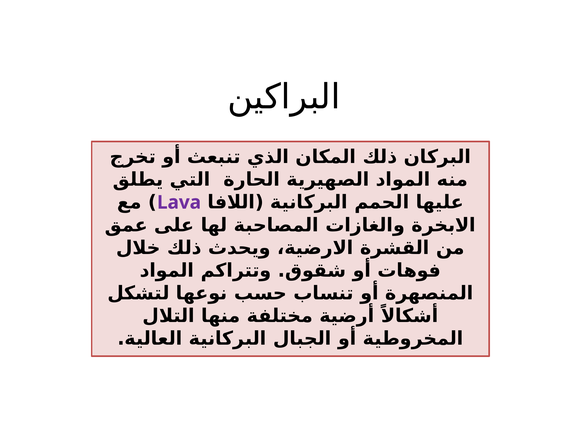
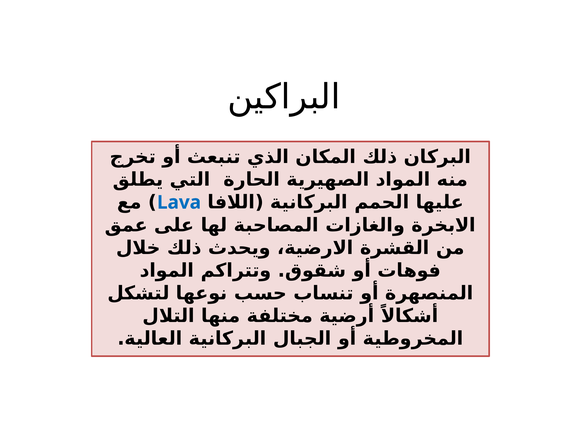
Lava colour: purple -> blue
